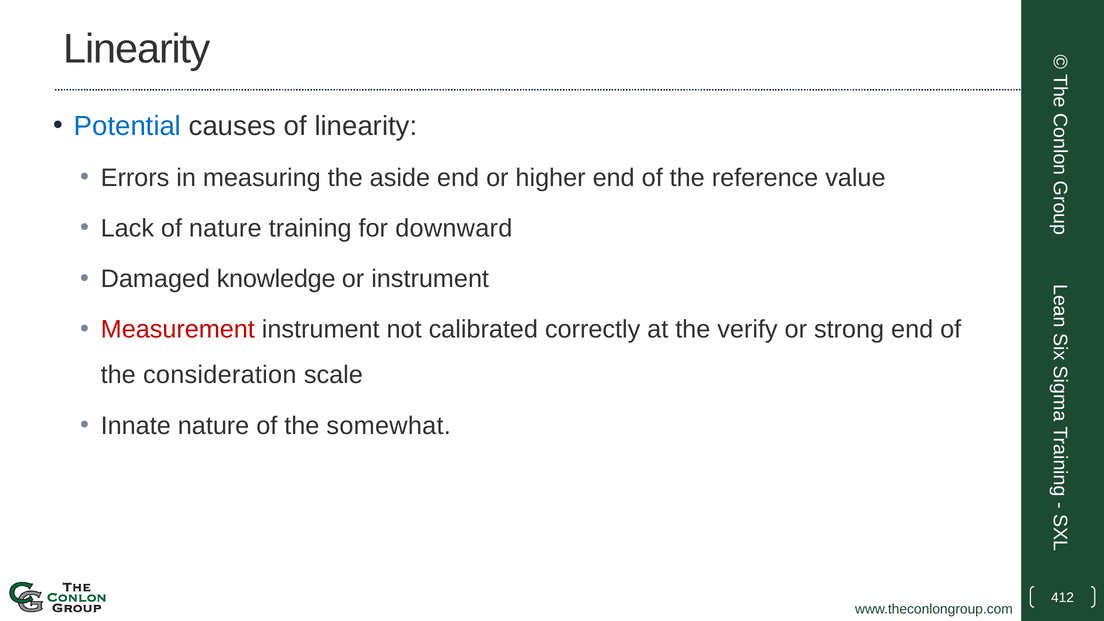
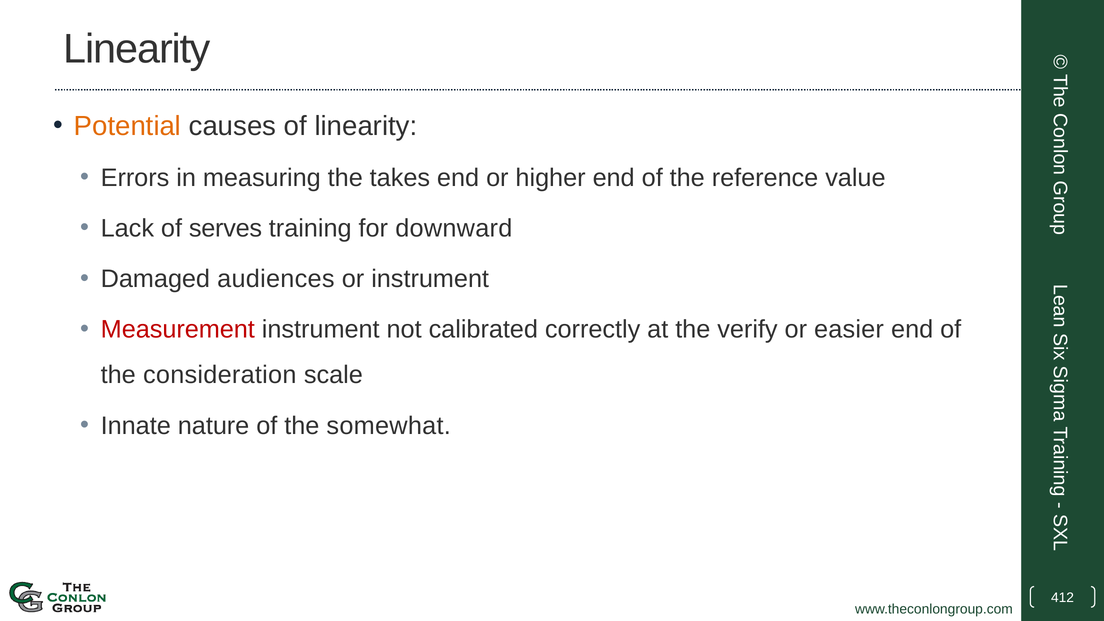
Potential colour: blue -> orange
aside: aside -> takes
of nature: nature -> serves
knowledge: knowledge -> audiences
strong: strong -> easier
